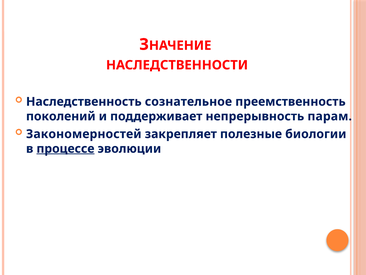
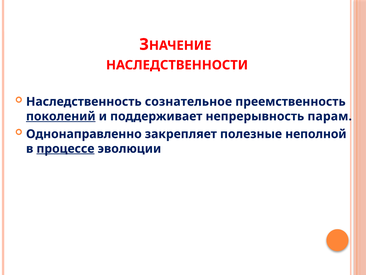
поколений underline: none -> present
Закономерностей: Закономерностей -> Однонаправленно
биологии: биологии -> неполной
